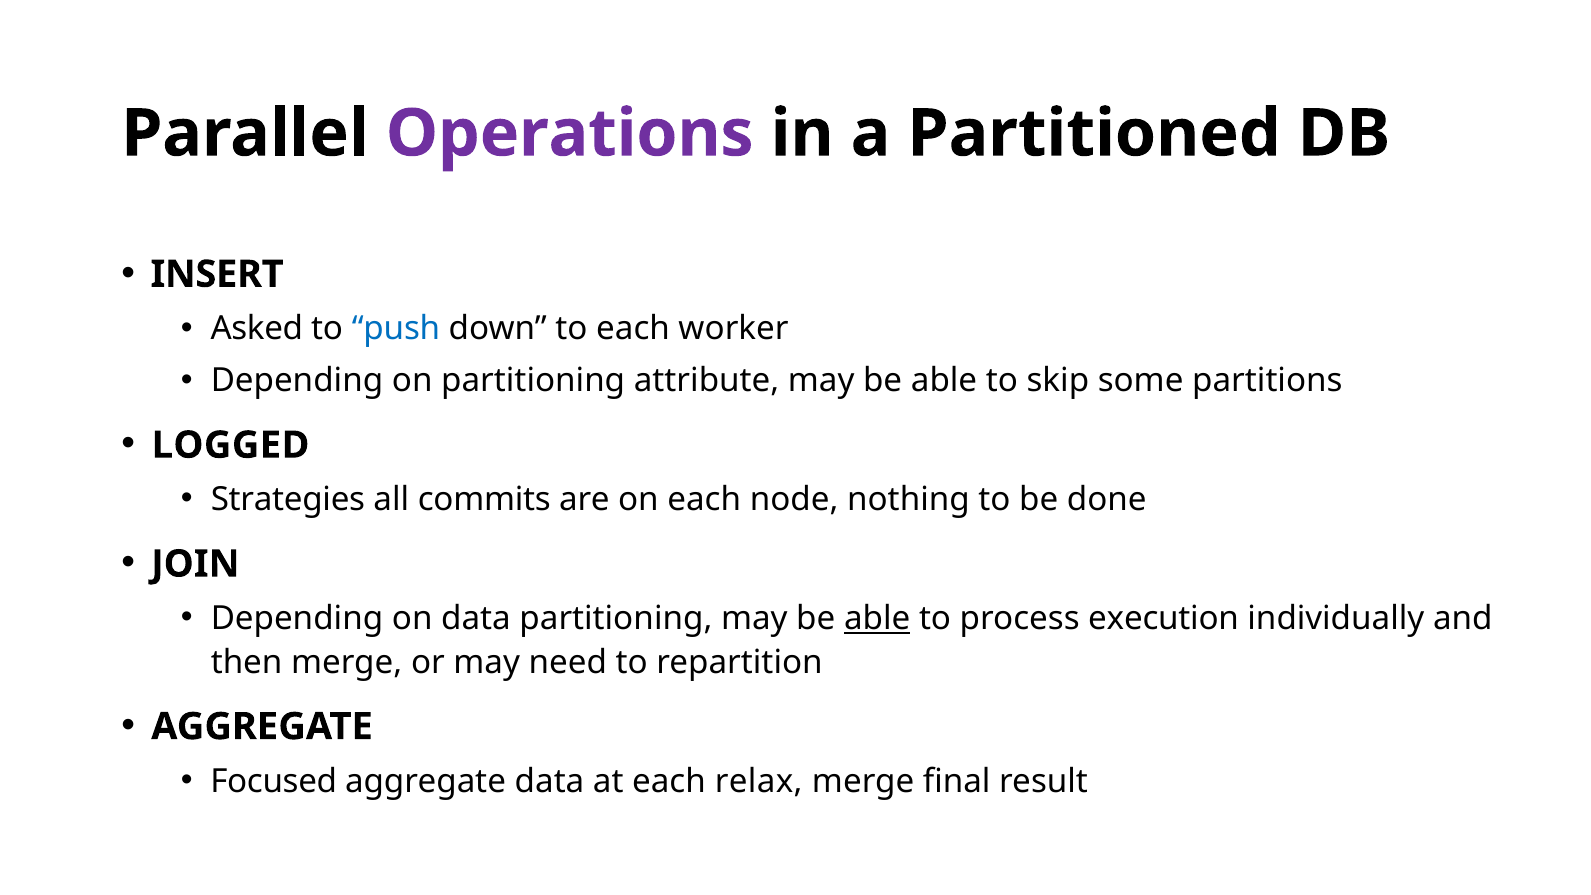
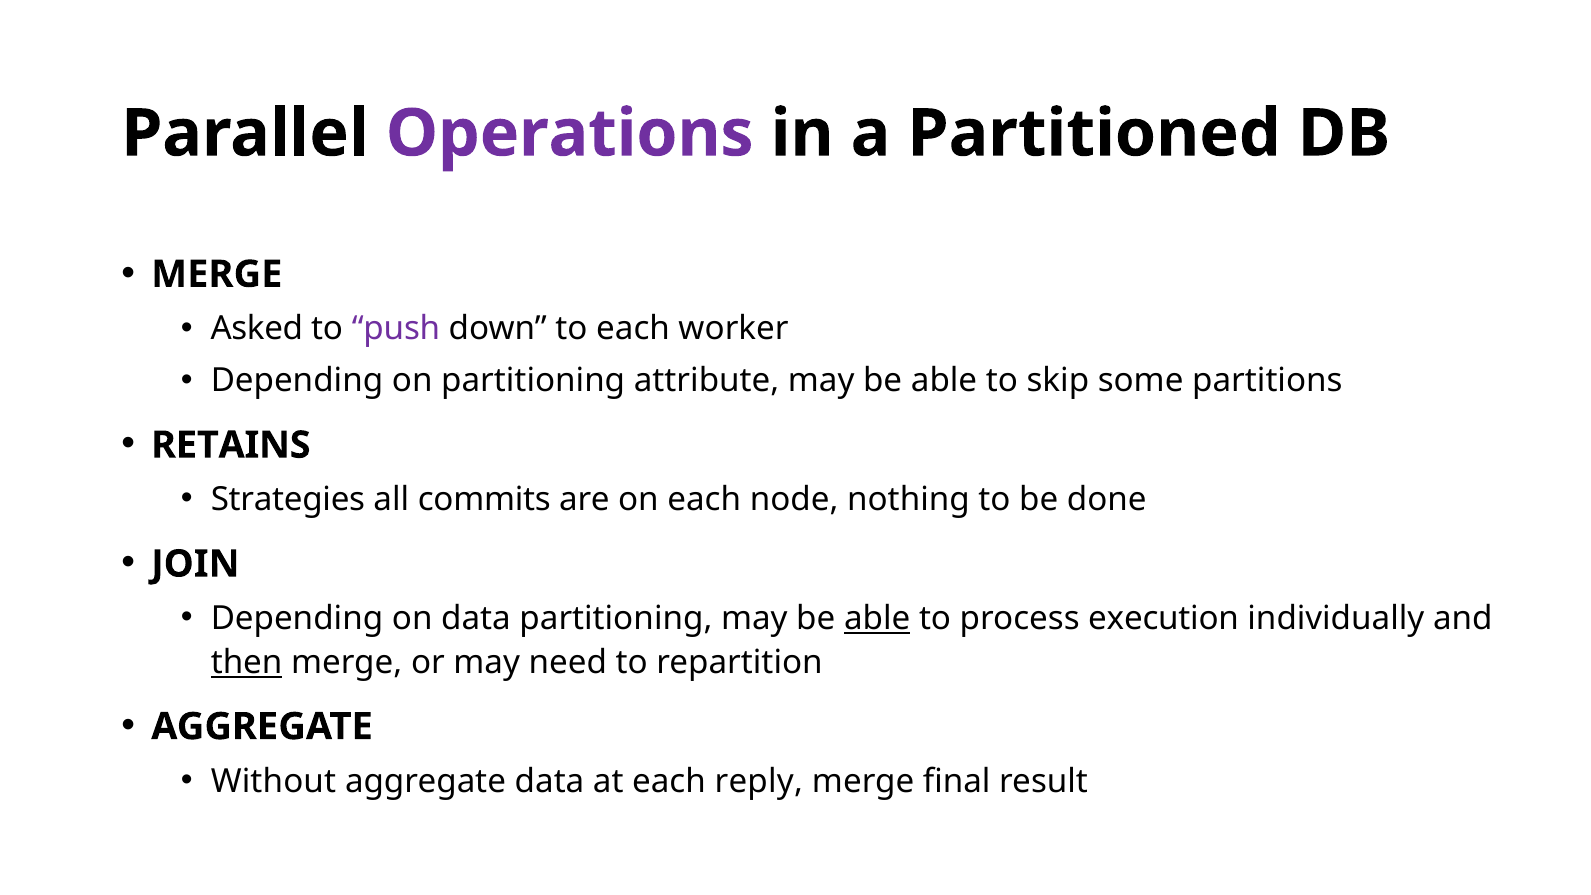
INSERT at (217, 274): INSERT -> MERGE
push colour: blue -> purple
LOGGED: LOGGED -> RETAINS
then underline: none -> present
Focused: Focused -> Without
relax: relax -> reply
